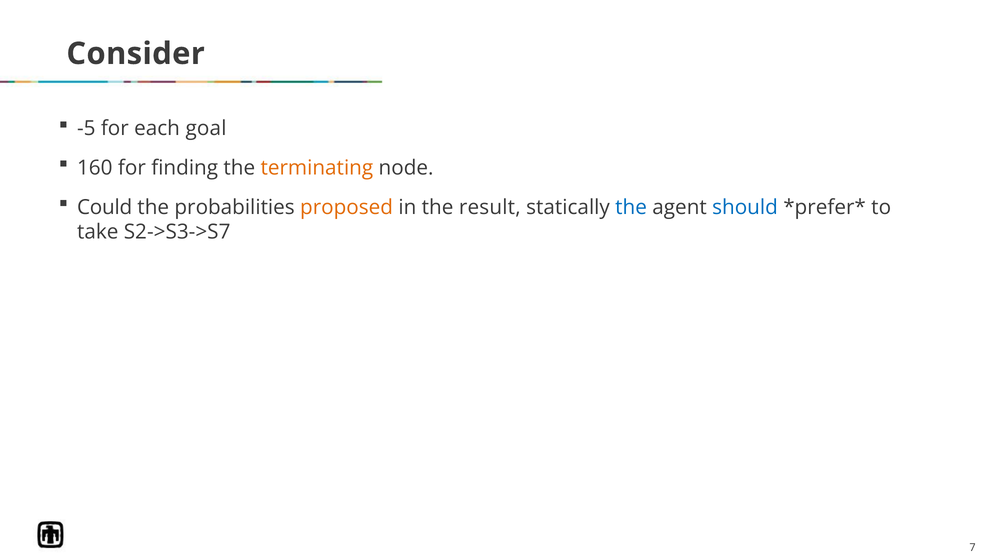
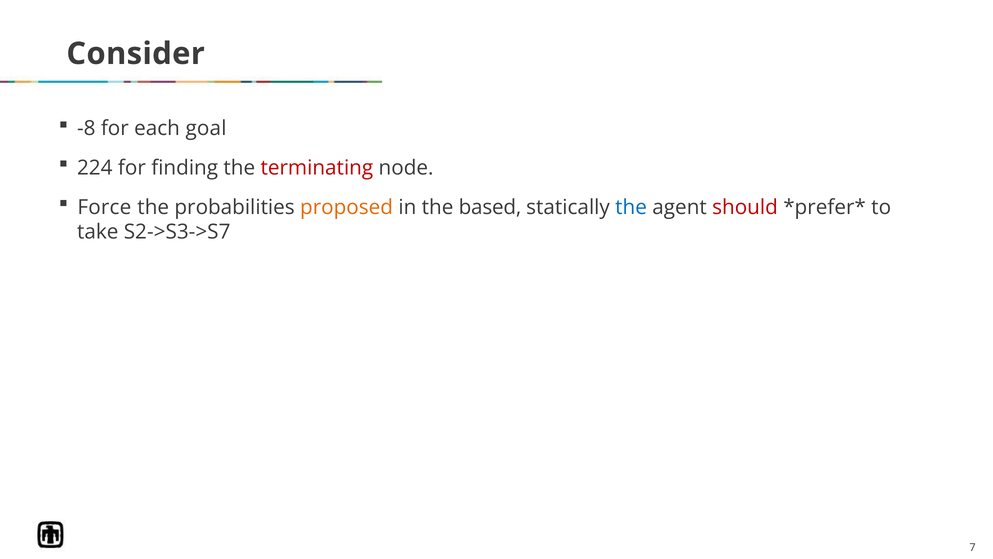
-5: -5 -> -8
160: 160 -> 224
terminating colour: orange -> red
Could: Could -> Force
result: result -> based
should colour: blue -> red
